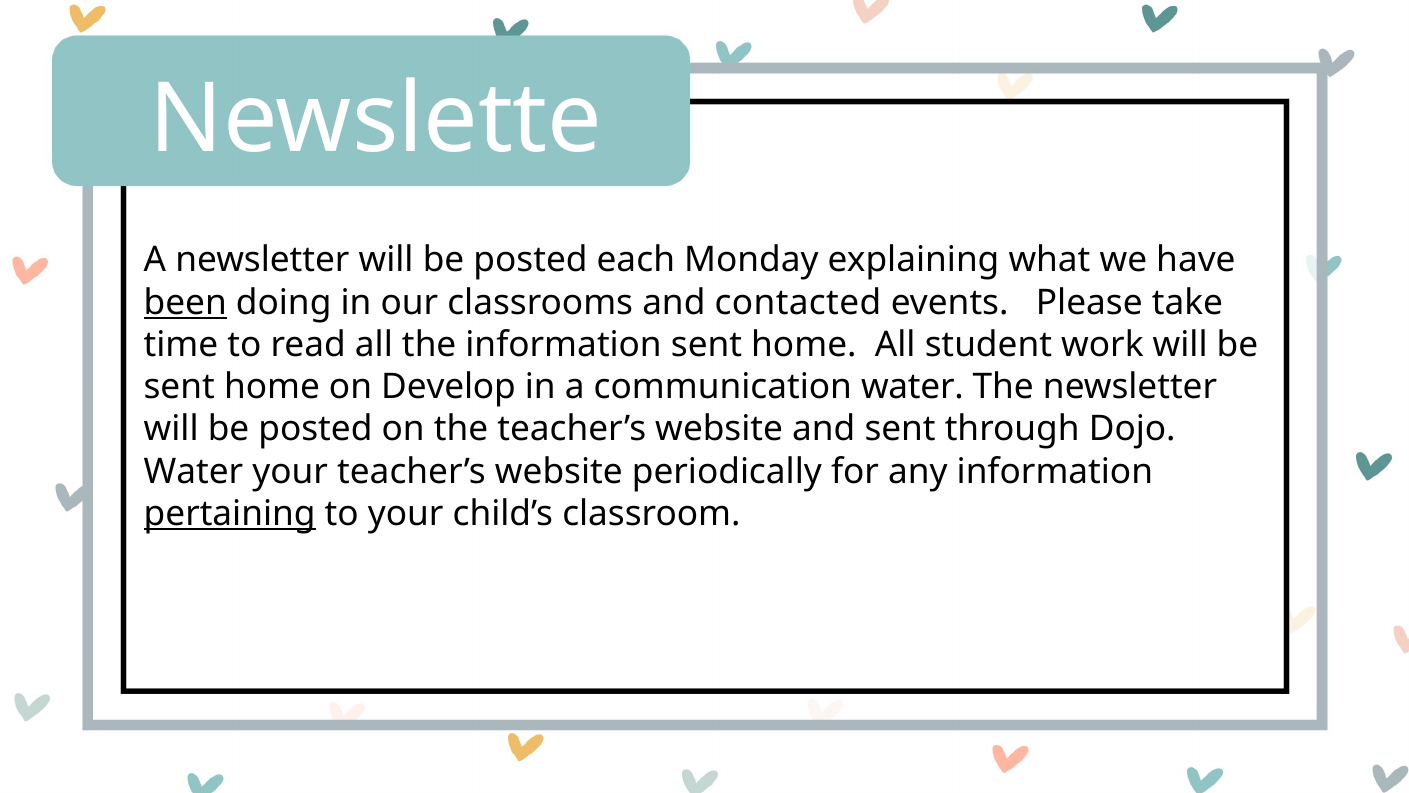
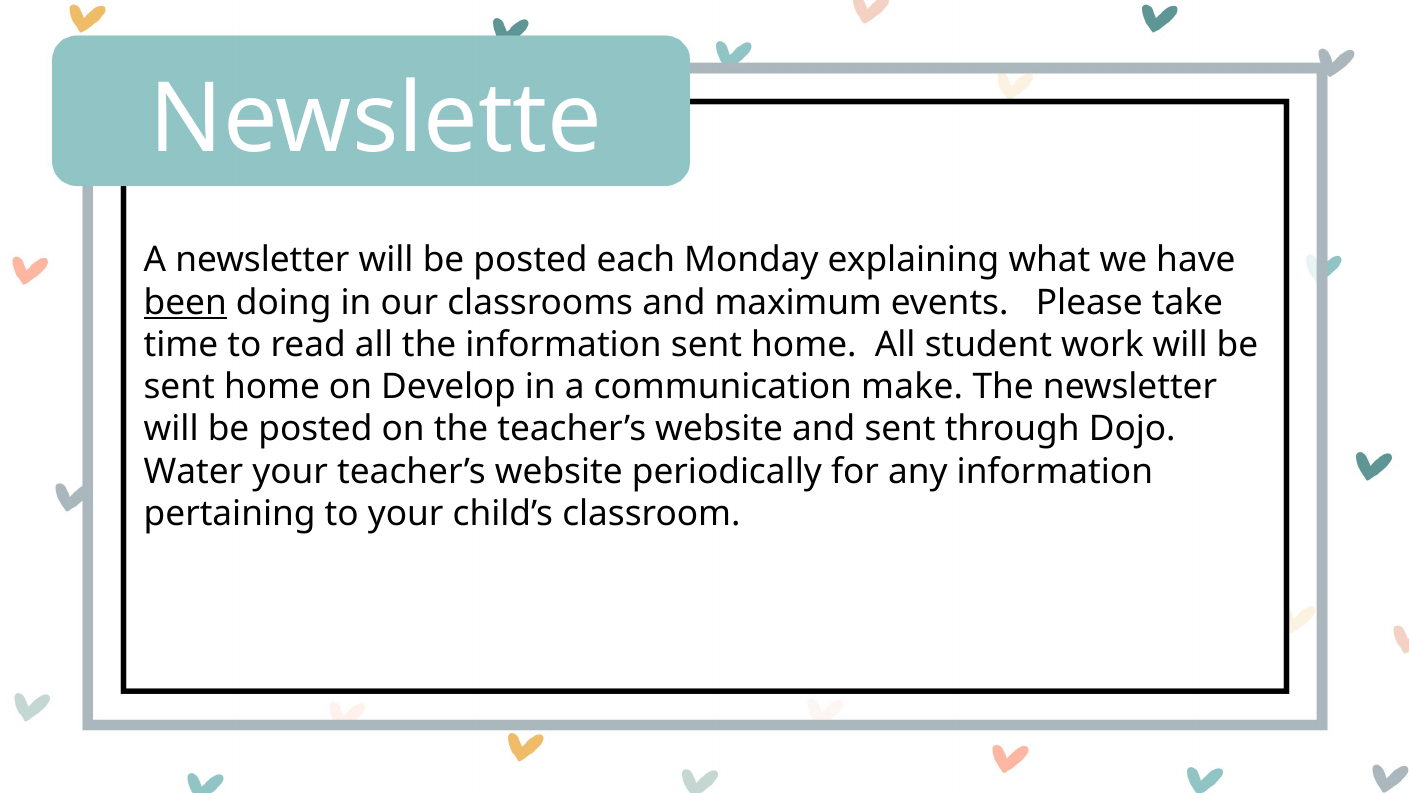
contacted: contacted -> maximum
communication water: water -> make
pertaining underline: present -> none
